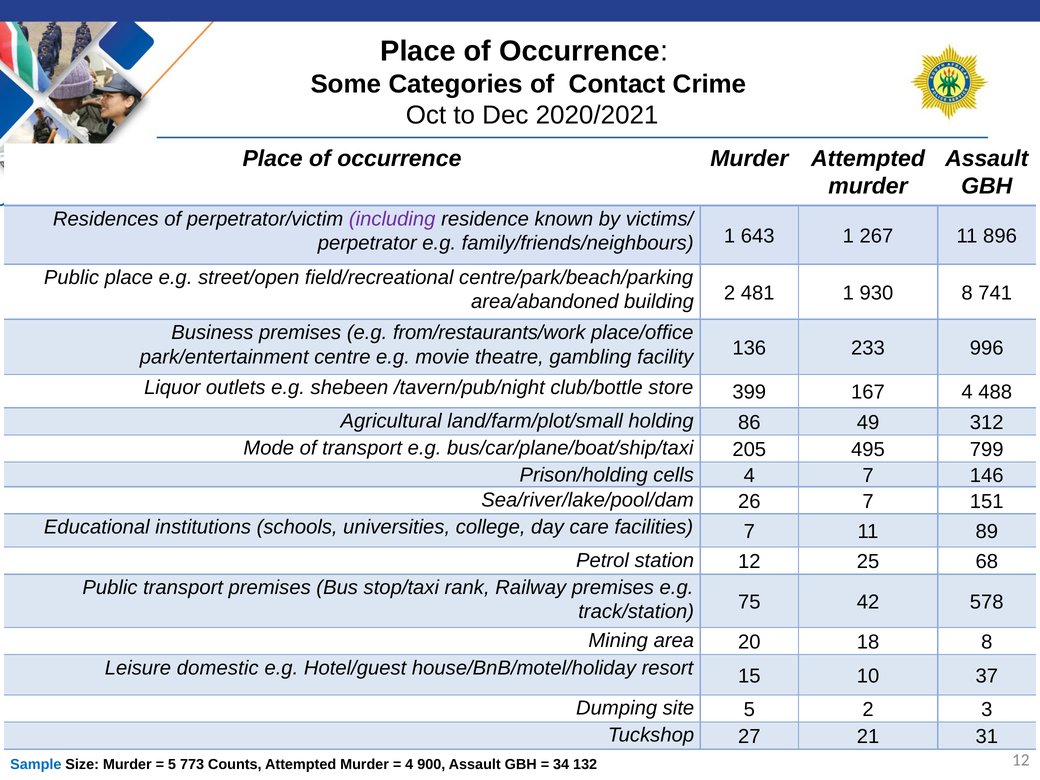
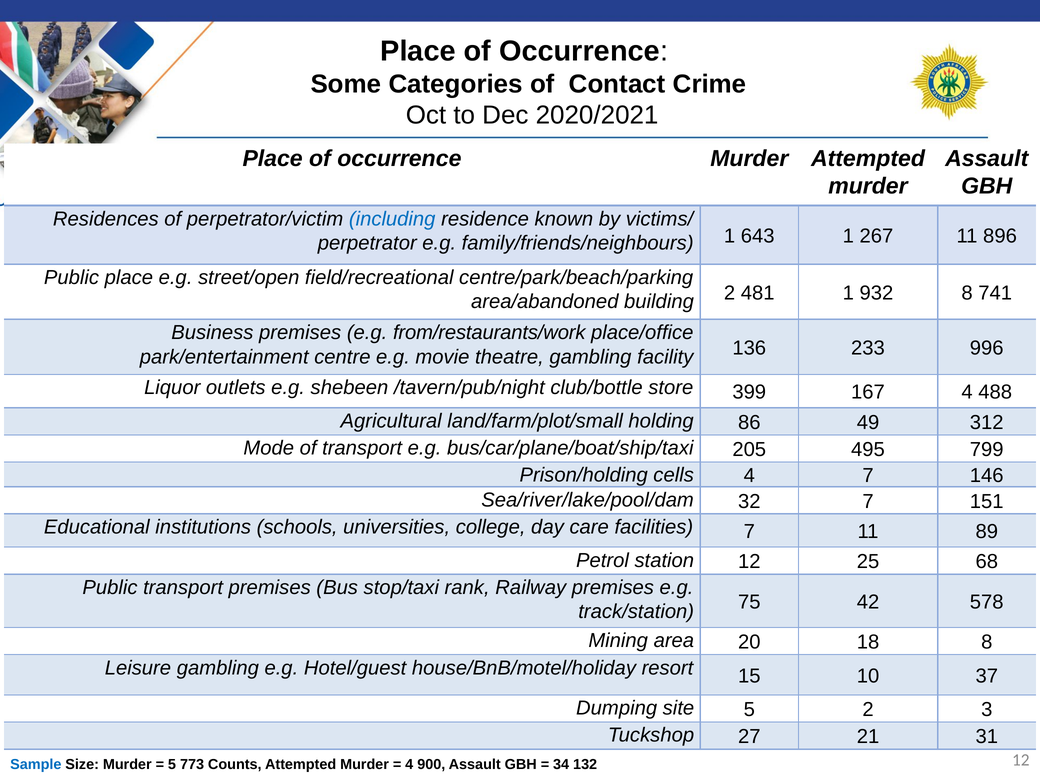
including colour: purple -> blue
930: 930 -> 932
26: 26 -> 32
Leisure domestic: domestic -> gambling
